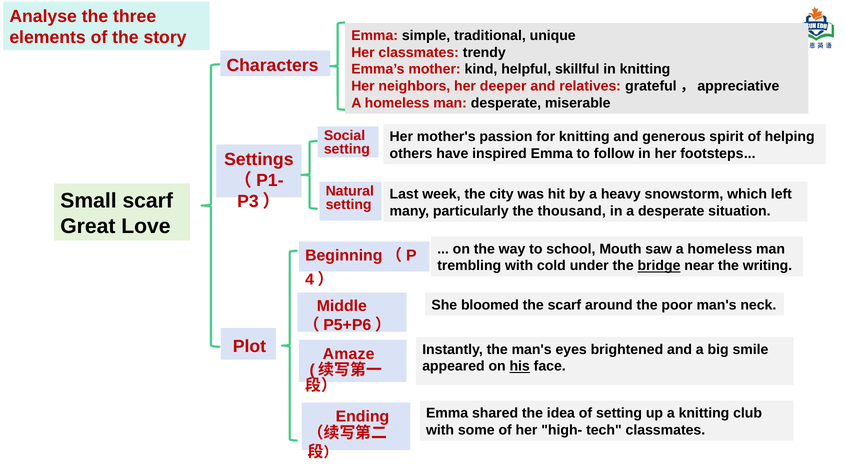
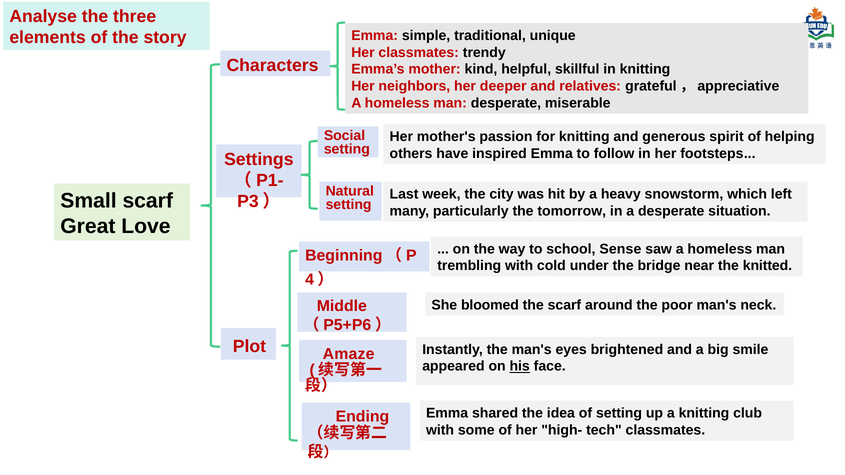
thousand: thousand -> tomorrow
Mouth: Mouth -> Sense
bridge underline: present -> none
writing: writing -> knitted
